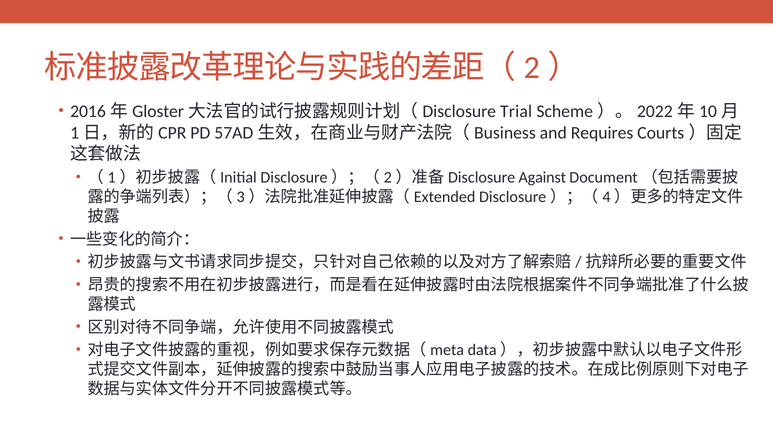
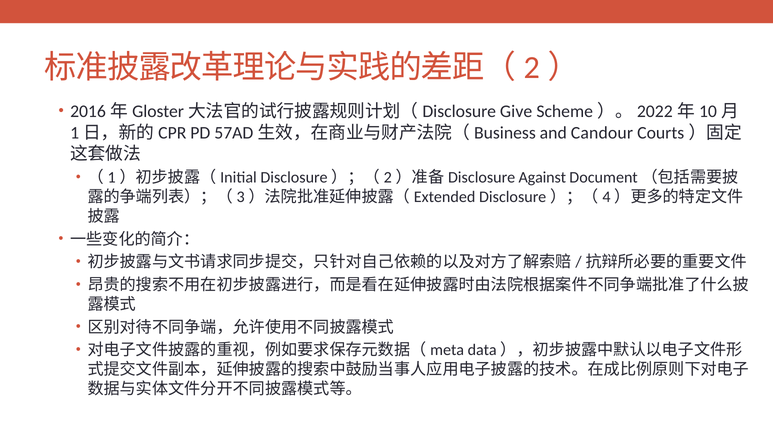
Trial: Trial -> Give
Requires: Requires -> Candour
